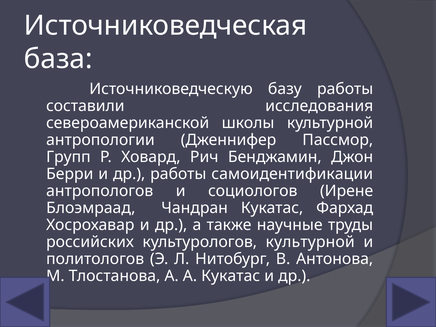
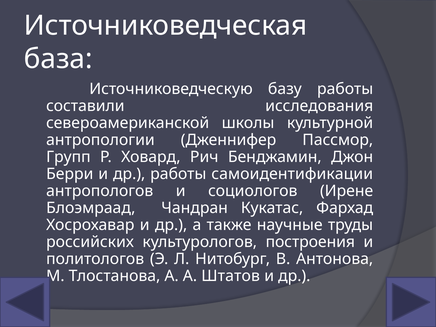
культурологов культурной: культурной -> построения
А Кукатас: Кукатас -> Штатов
